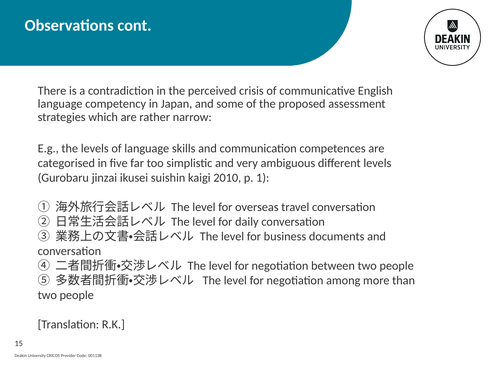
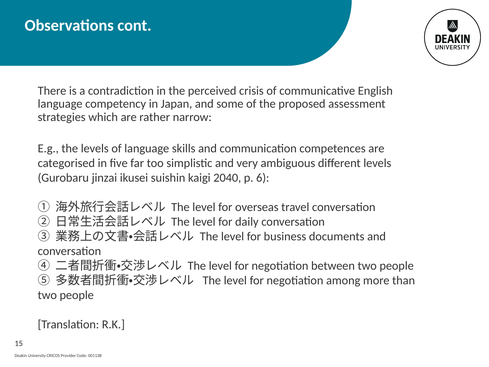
2010: 2010 -> 2040
1: 1 -> 6
